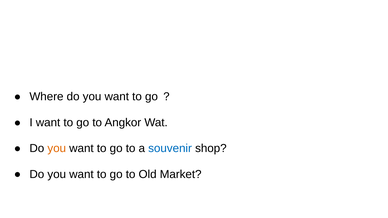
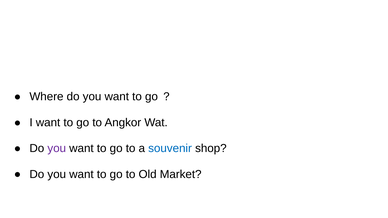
you at (57, 149) colour: orange -> purple
